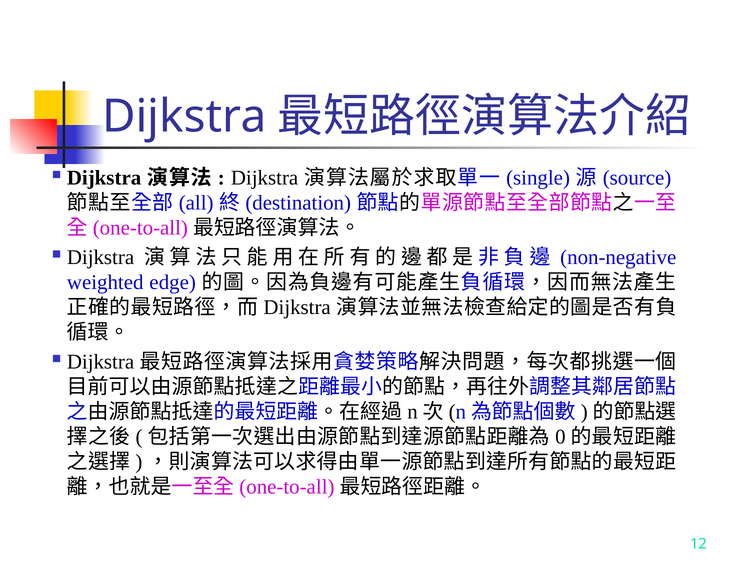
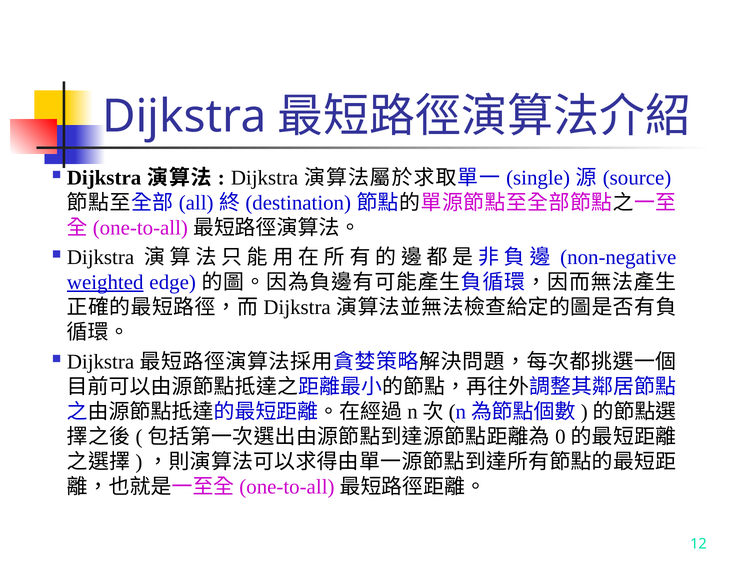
weighted underline: none -> present
